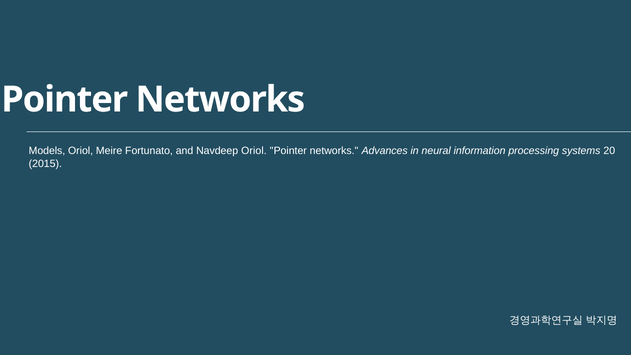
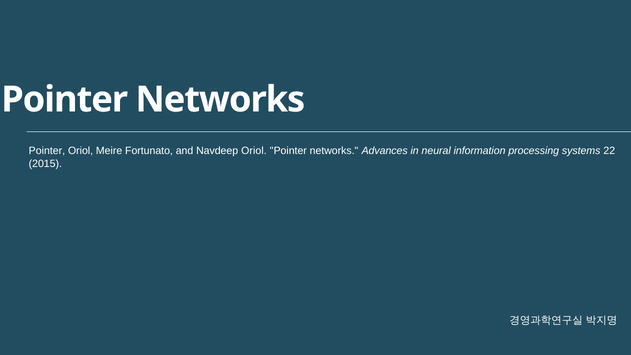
Models at (47, 151): Models -> Pointer
20: 20 -> 22
